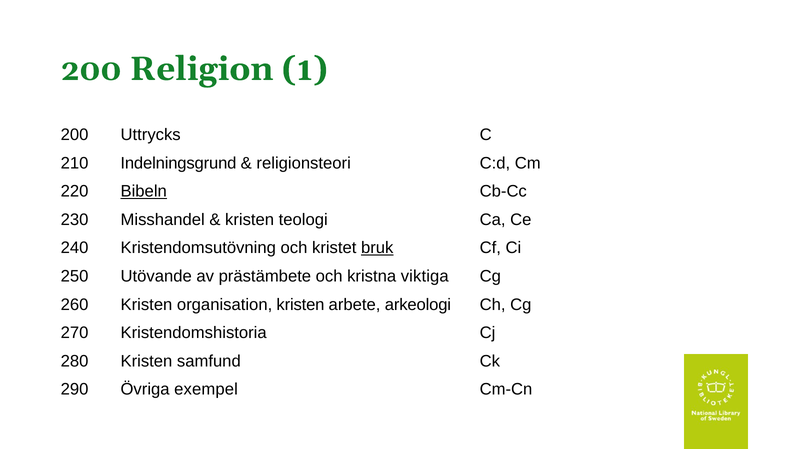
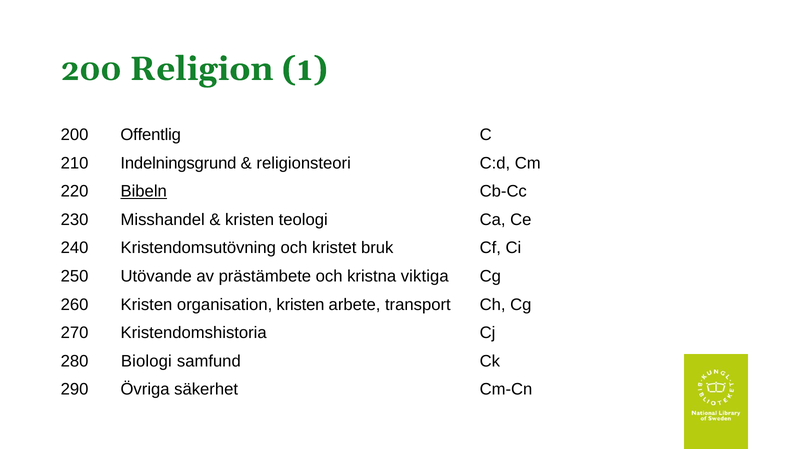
Uttrycks: Uttrycks -> Offentlig
bruk underline: present -> none
arkeologi: arkeologi -> transport
280 Kristen: Kristen -> Biologi
exempel: exempel -> säkerhet
